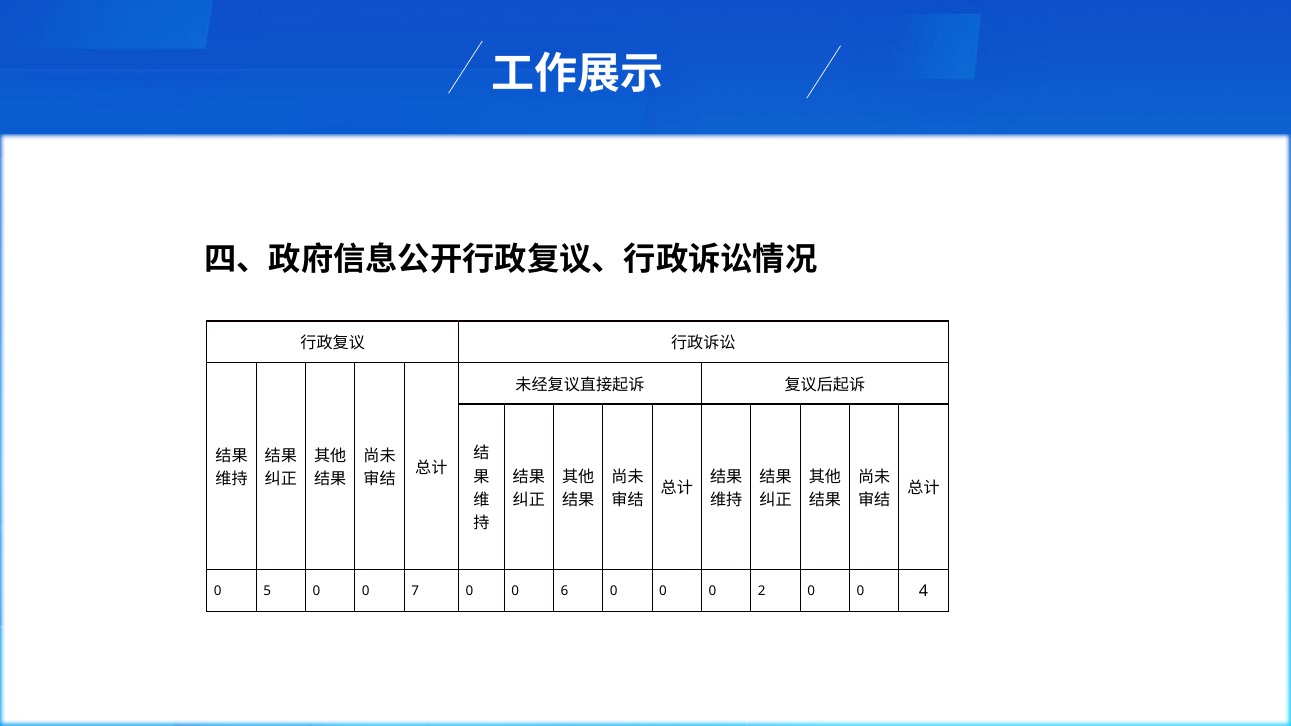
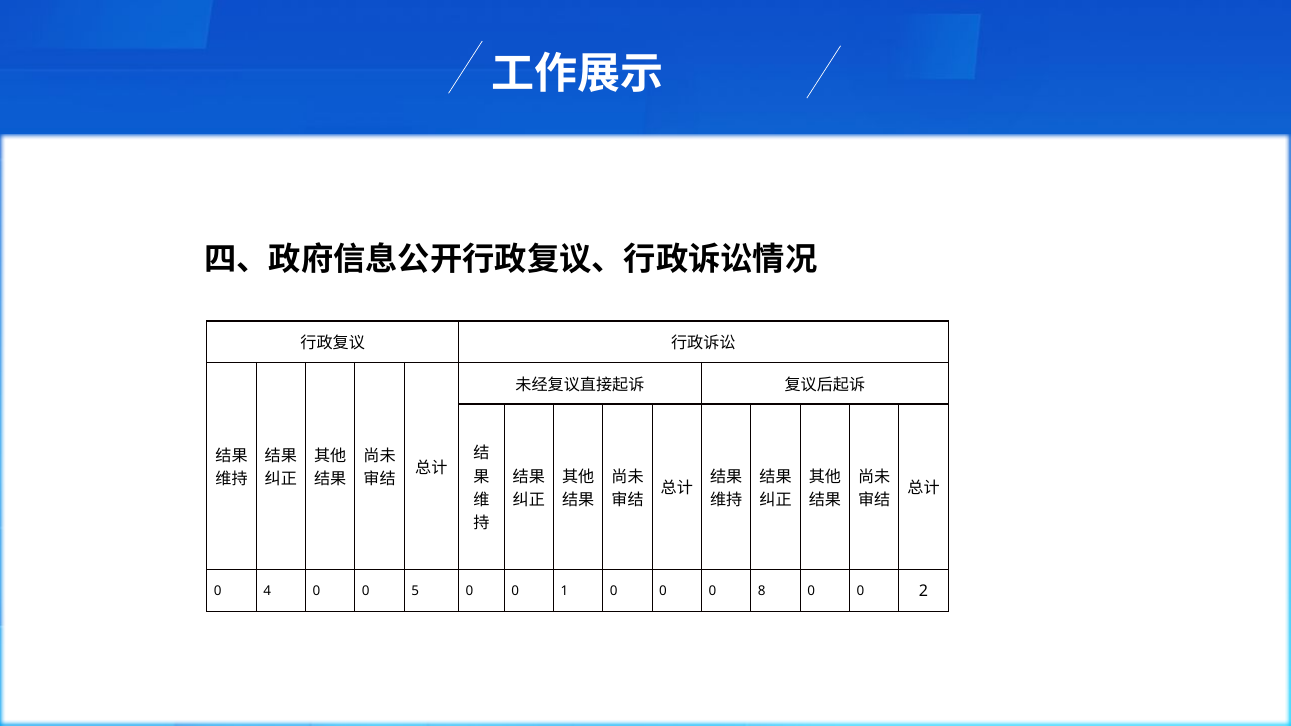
5: 5 -> 4
7: 7 -> 5
6: 6 -> 1
2: 2 -> 8
4: 4 -> 2
